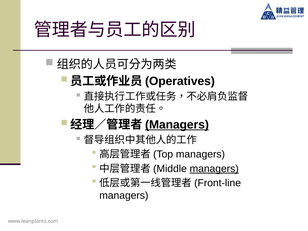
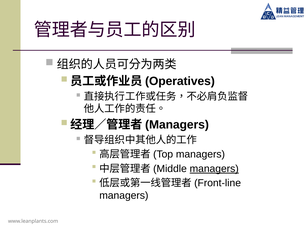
Managers at (177, 125) underline: present -> none
